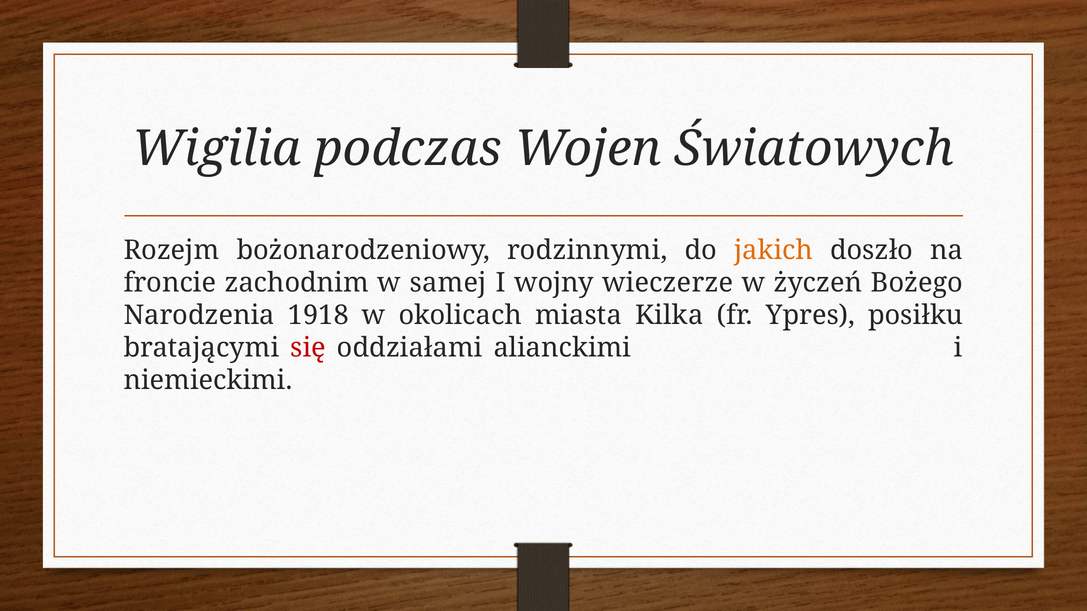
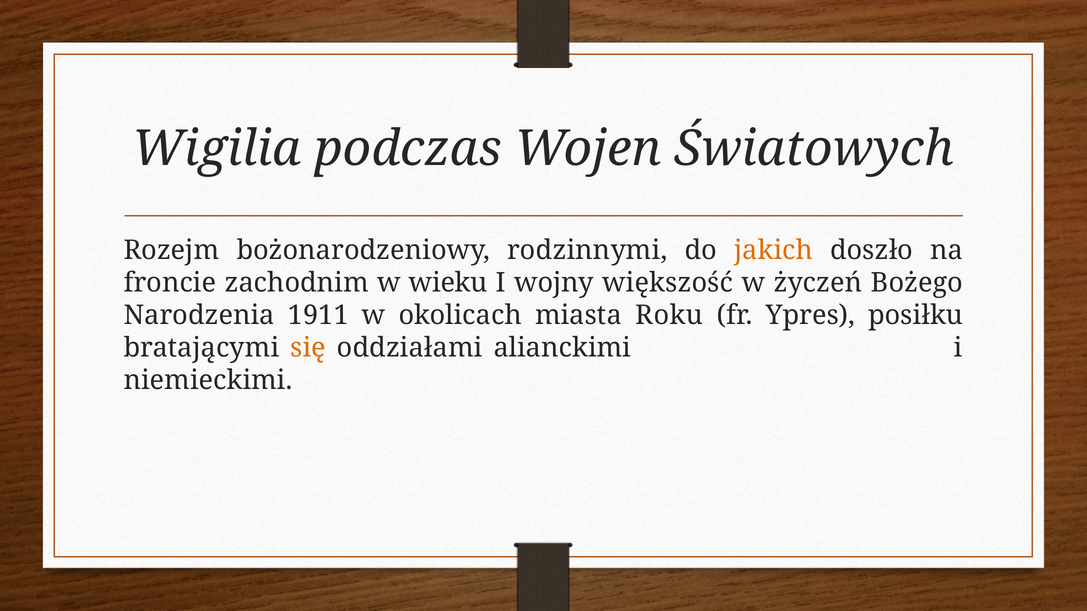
samej: samej -> wieku
wieczerze: wieczerze -> większość
1918: 1918 -> 1911
Kilka: Kilka -> Roku
się colour: red -> orange
